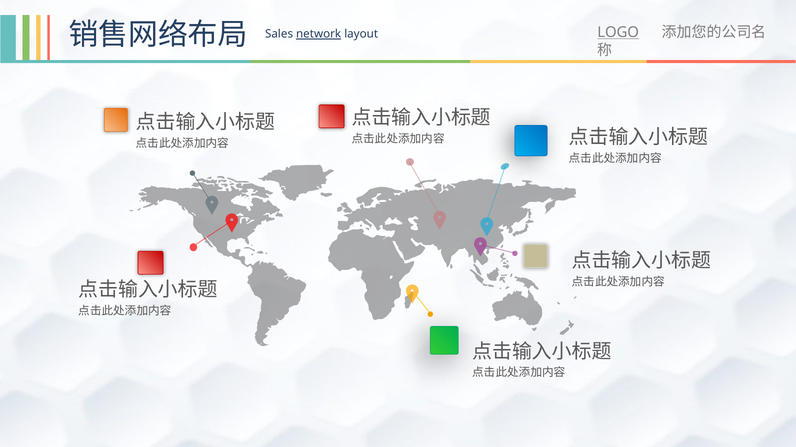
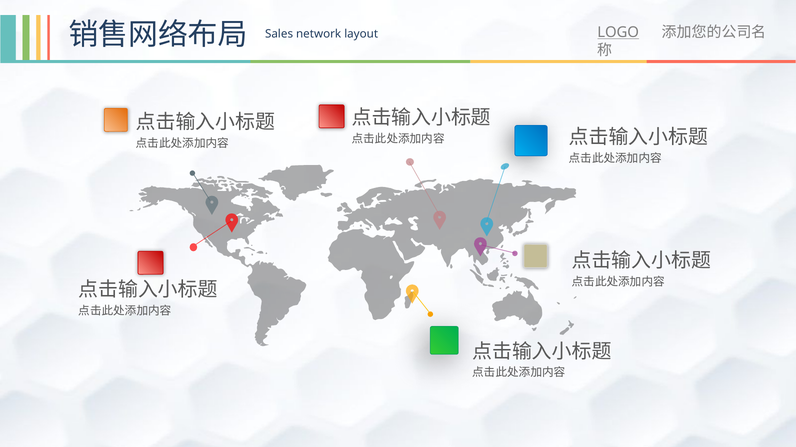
network underline: present -> none
